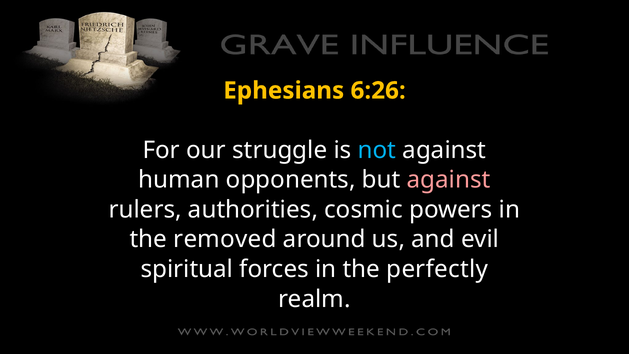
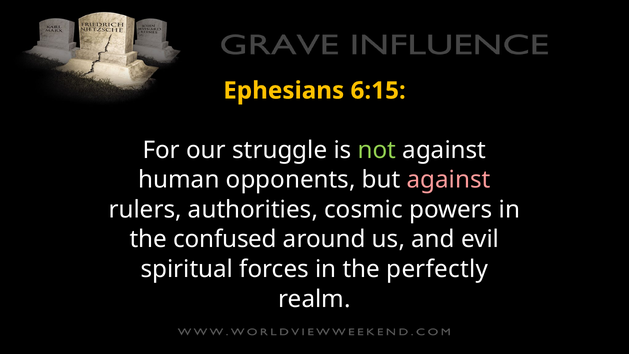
6:26: 6:26 -> 6:15
not colour: light blue -> light green
removed: removed -> confused
